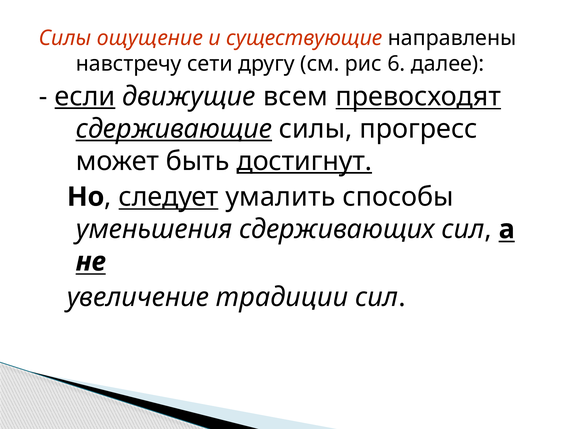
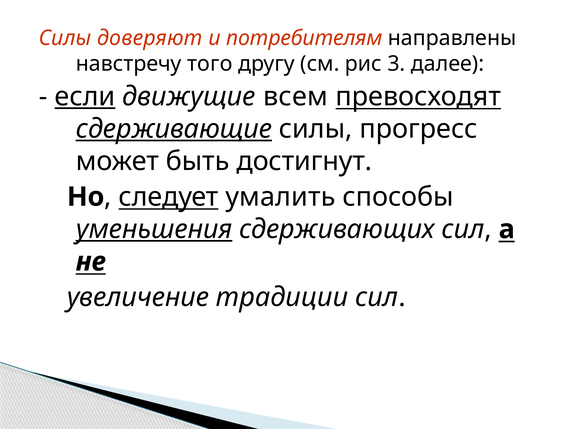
ощущение: ощущение -> доверяют
существующие: существующие -> потребителям
сети: сети -> того
6: 6 -> 3
достигнут underline: present -> none
уменьшения underline: none -> present
